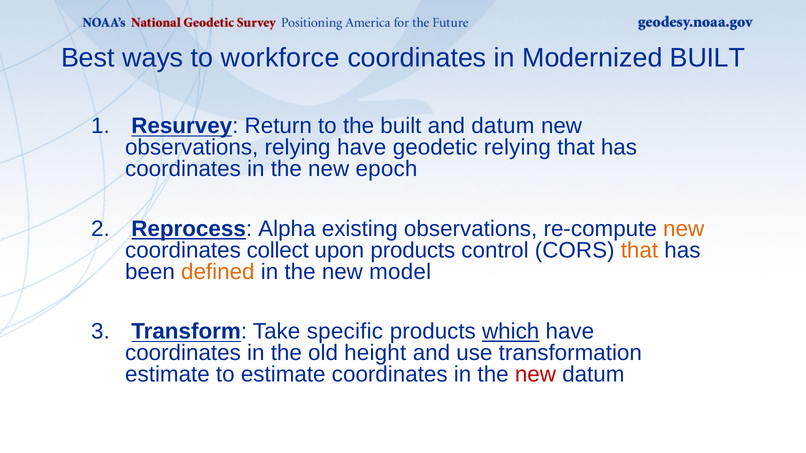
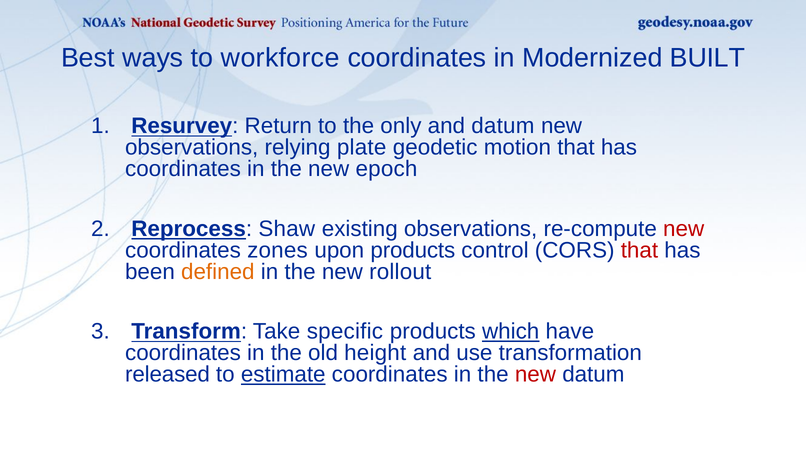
the built: built -> only
relying have: have -> plate
geodetic relying: relying -> motion
Alpha: Alpha -> Shaw
new at (684, 229) colour: orange -> red
collect: collect -> zones
that at (639, 251) colour: orange -> red
model: model -> rollout
estimate at (167, 375): estimate -> released
estimate at (283, 375) underline: none -> present
